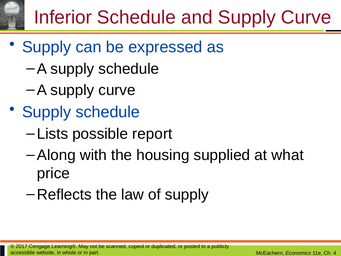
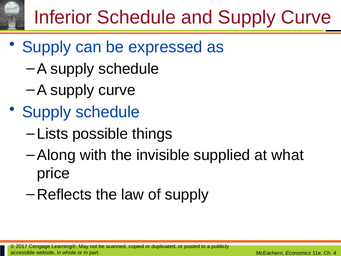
report: report -> things
housing: housing -> invisible
